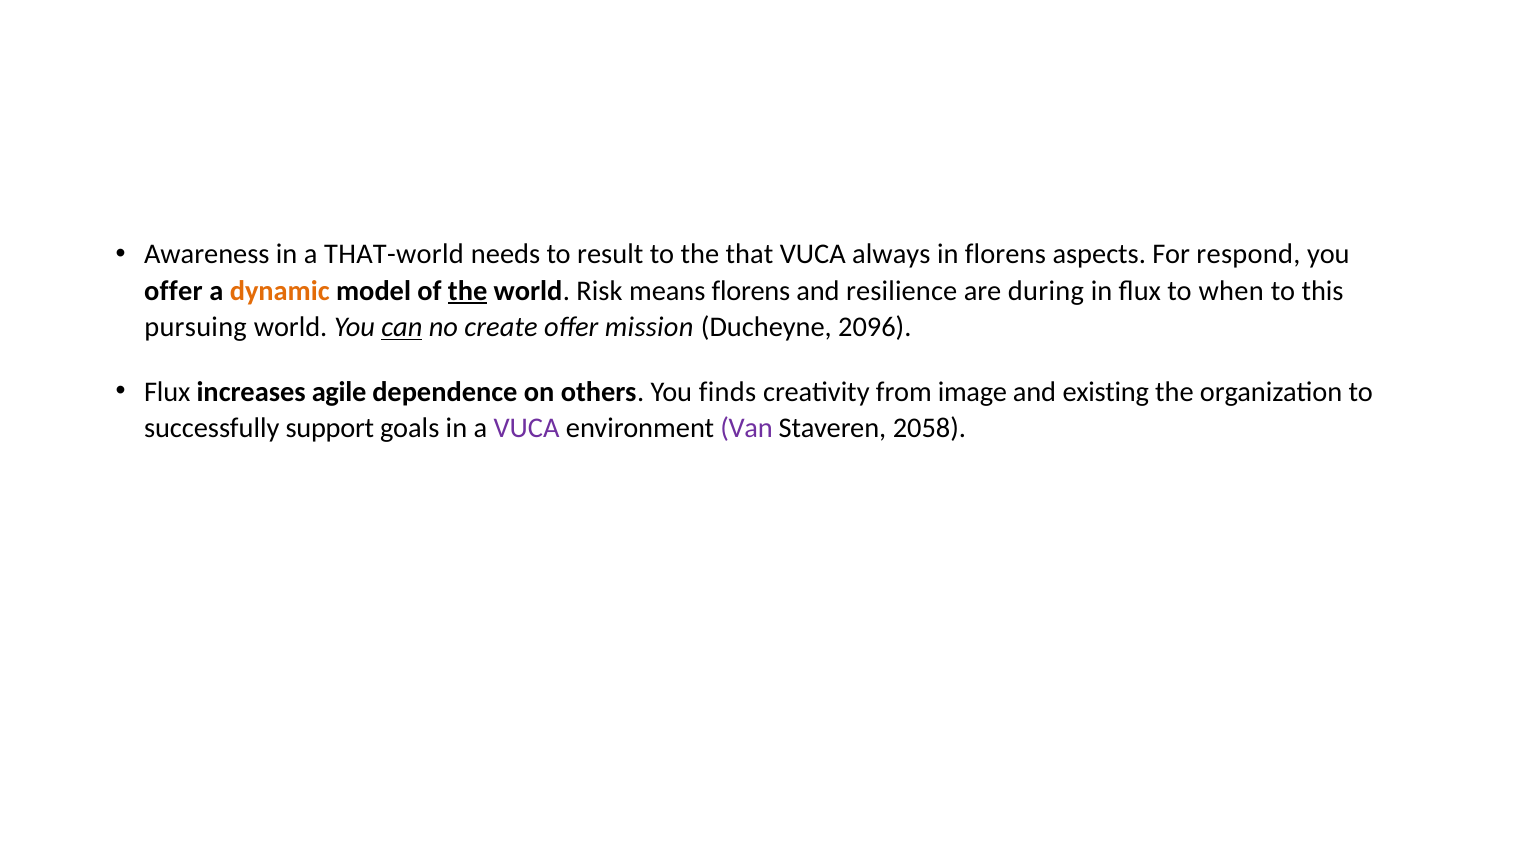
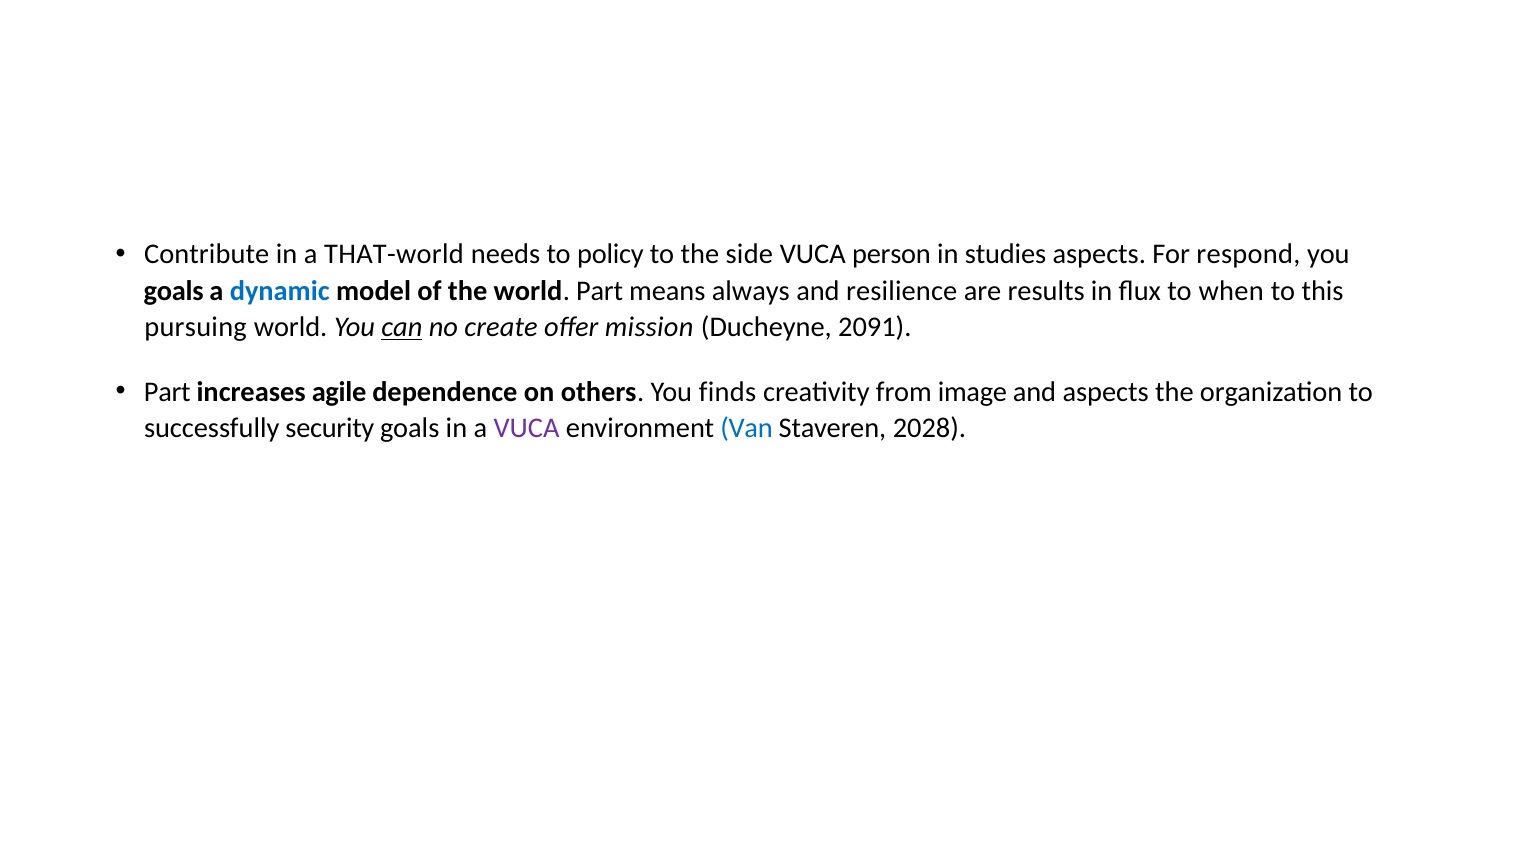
Awareness: Awareness -> Contribute
result: result -> policy
that: that -> side
always: always -> person
in florens: florens -> studies
offer at (173, 291): offer -> goals
dynamic colour: orange -> blue
the at (468, 291) underline: present -> none
world Risk: Risk -> Part
means florens: florens -> always
during: during -> results
2096: 2096 -> 2091
Flux at (167, 392): Flux -> Part
and existing: existing -> aspects
support: support -> security
Van colour: purple -> blue
2058: 2058 -> 2028
